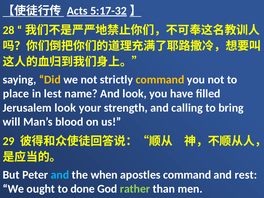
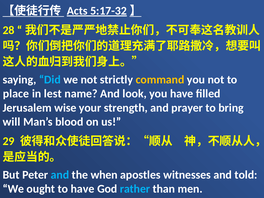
Did colour: yellow -> light blue
Jerusalem look: look -> wise
calling: calling -> prayer
apostles command: command -> witnesses
rest: rest -> told
to done: done -> have
rather colour: light green -> light blue
